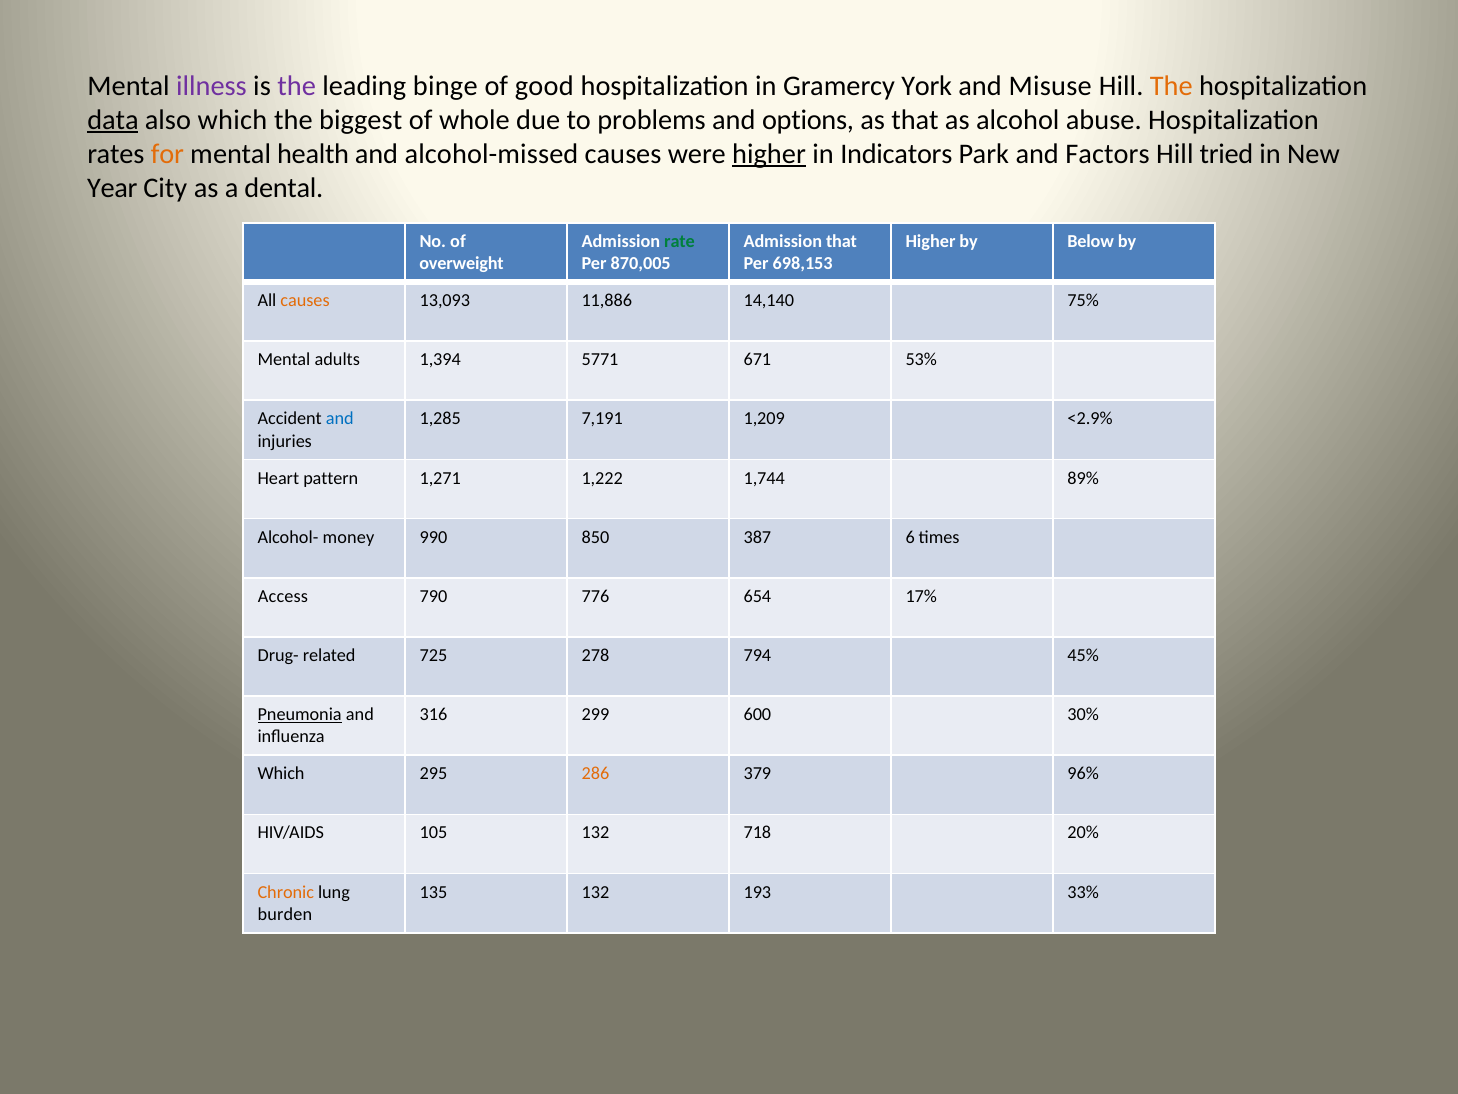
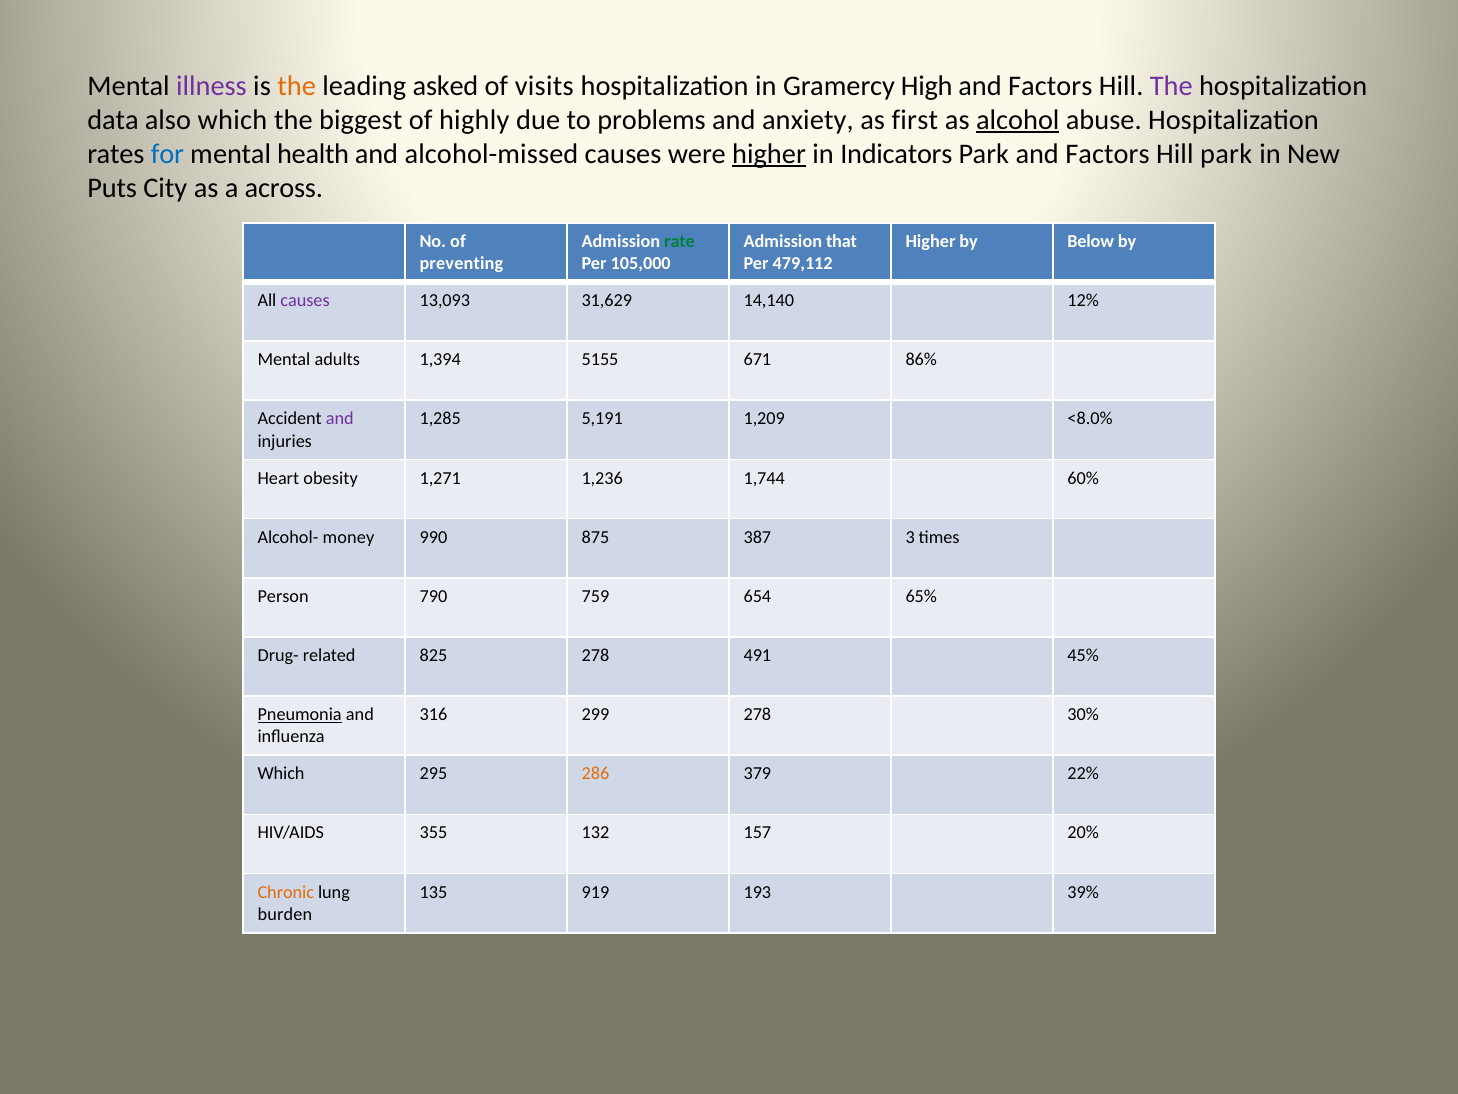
the at (297, 86) colour: purple -> orange
binge: binge -> asked
good: good -> visits
York: York -> High
Misuse at (1050, 86): Misuse -> Factors
The at (1171, 86) colour: orange -> purple
data underline: present -> none
whole: whole -> highly
options: options -> anxiety
as that: that -> first
alcohol underline: none -> present
for colour: orange -> blue
Hill tried: tried -> park
Year: Year -> Puts
dental: dental -> across
overweight: overweight -> preventing
870,005: 870,005 -> 105,000
698,153: 698,153 -> 479,112
causes at (305, 300) colour: orange -> purple
11,886: 11,886 -> 31,629
75%: 75% -> 12%
5771: 5771 -> 5155
53%: 53% -> 86%
and at (340, 419) colour: blue -> purple
7,191: 7,191 -> 5,191
<2.9%: <2.9% -> <8.0%
pattern: pattern -> obesity
1,222: 1,222 -> 1,236
89%: 89% -> 60%
850: 850 -> 875
6: 6 -> 3
Access: Access -> Person
776: 776 -> 759
17%: 17% -> 65%
725: 725 -> 825
794: 794 -> 491
299 600: 600 -> 278
96%: 96% -> 22%
105: 105 -> 355
718: 718 -> 157
135 132: 132 -> 919
33%: 33% -> 39%
